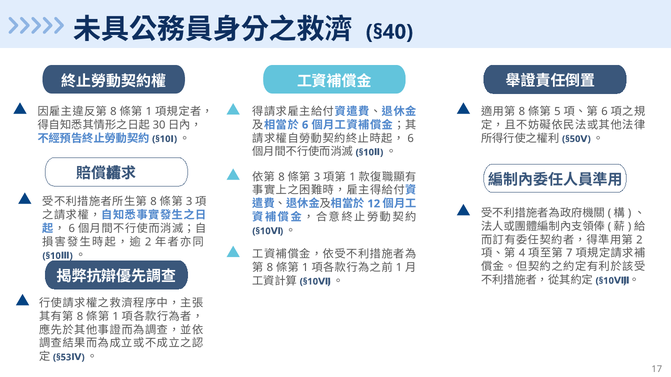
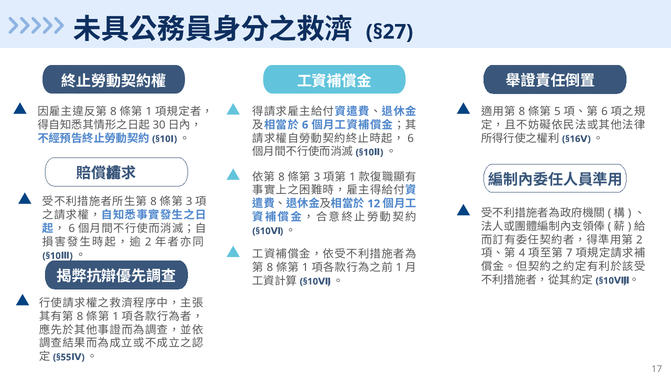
§40: §40 -> §27
§50: §50 -> §16
§53: §53 -> §55
